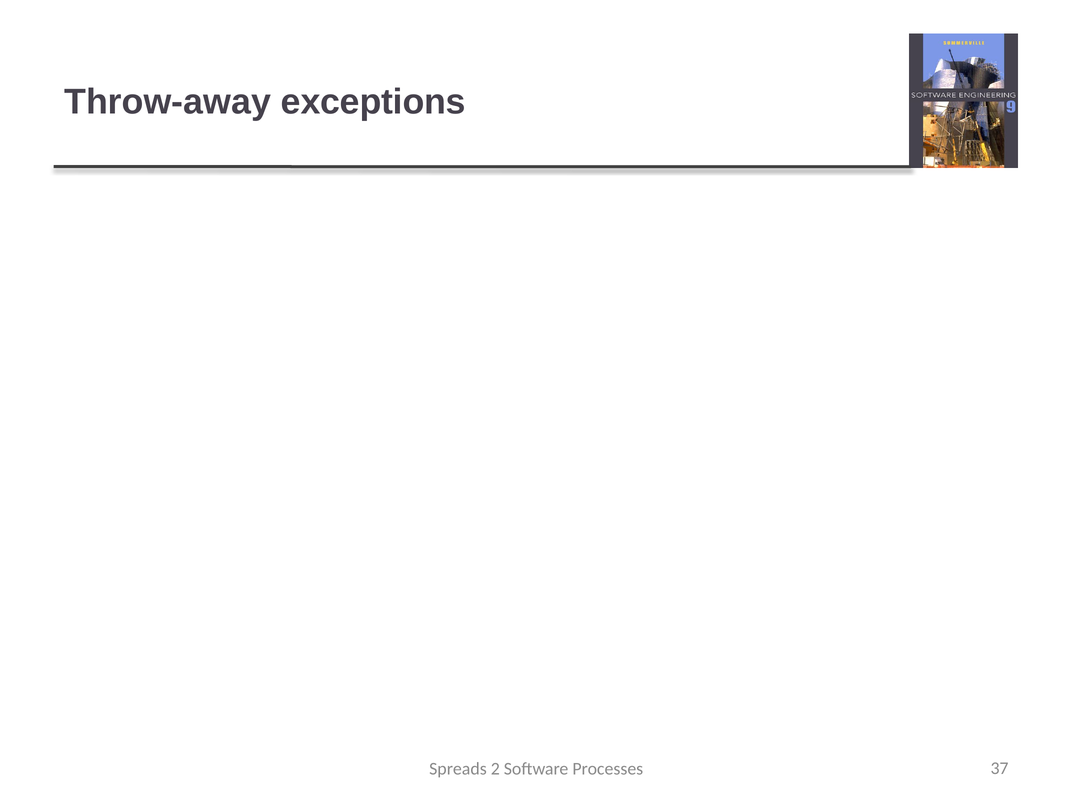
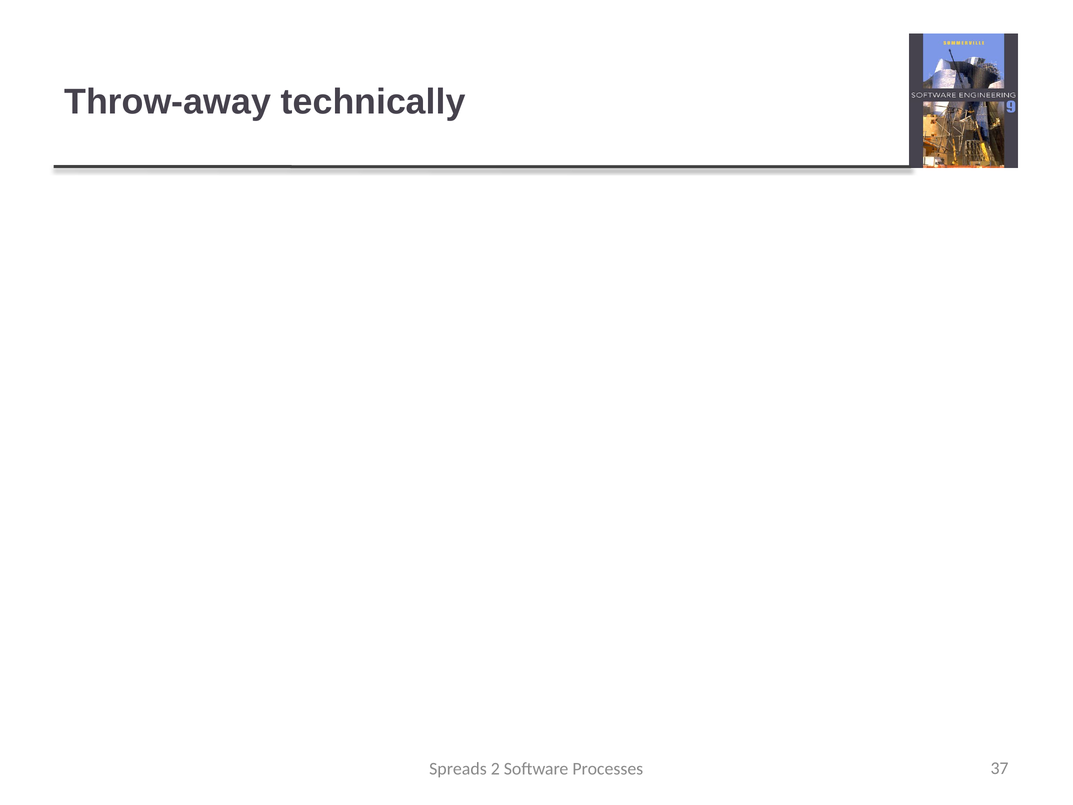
exceptions: exceptions -> technically
